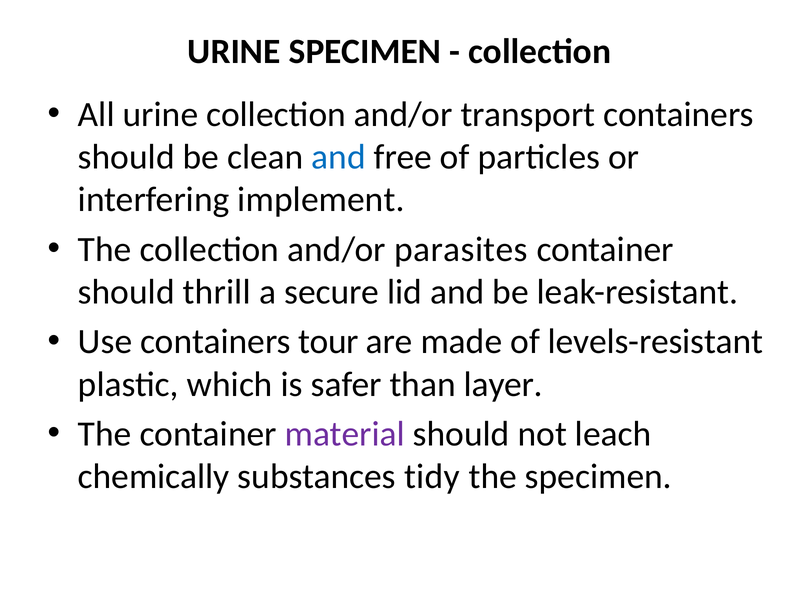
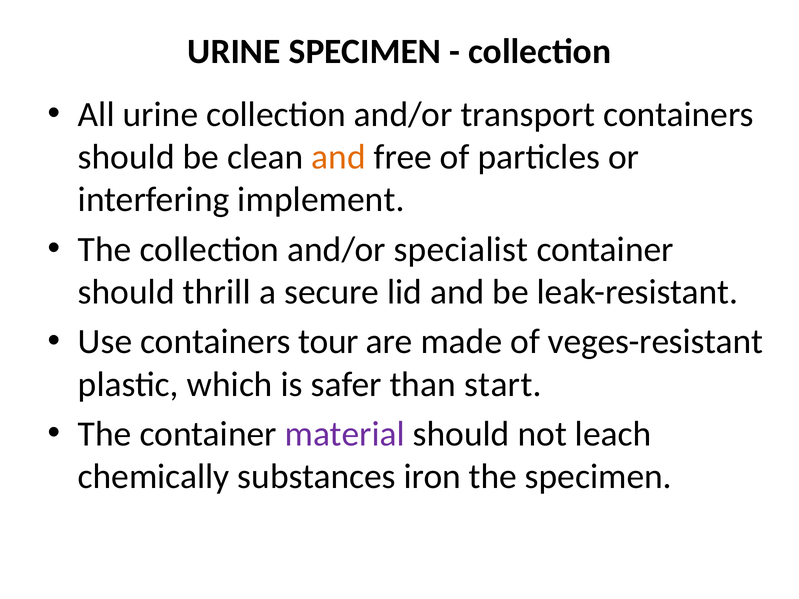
and at (339, 157) colour: blue -> orange
parasites: parasites -> specialist
levels-resistant: levels-resistant -> veges-resistant
layer: layer -> start
tidy: tidy -> iron
